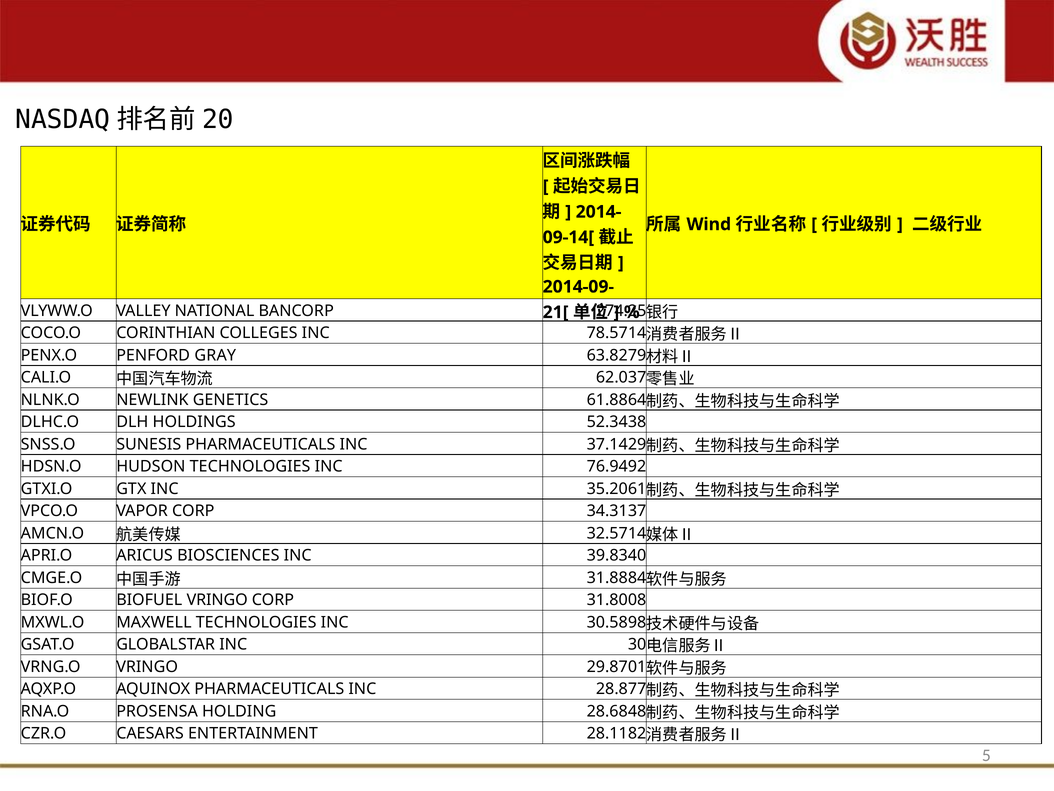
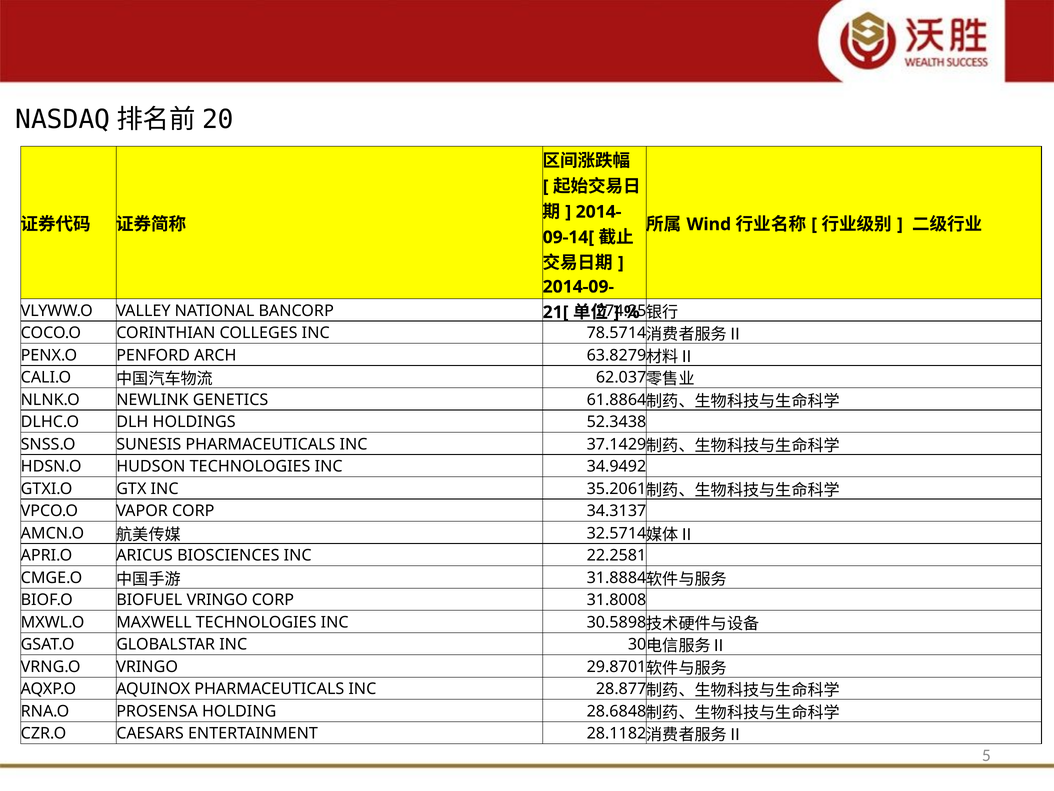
GRAY: GRAY -> ARCH
76.9492: 76.9492 -> 34.9492
39.8340: 39.8340 -> 22.2581
